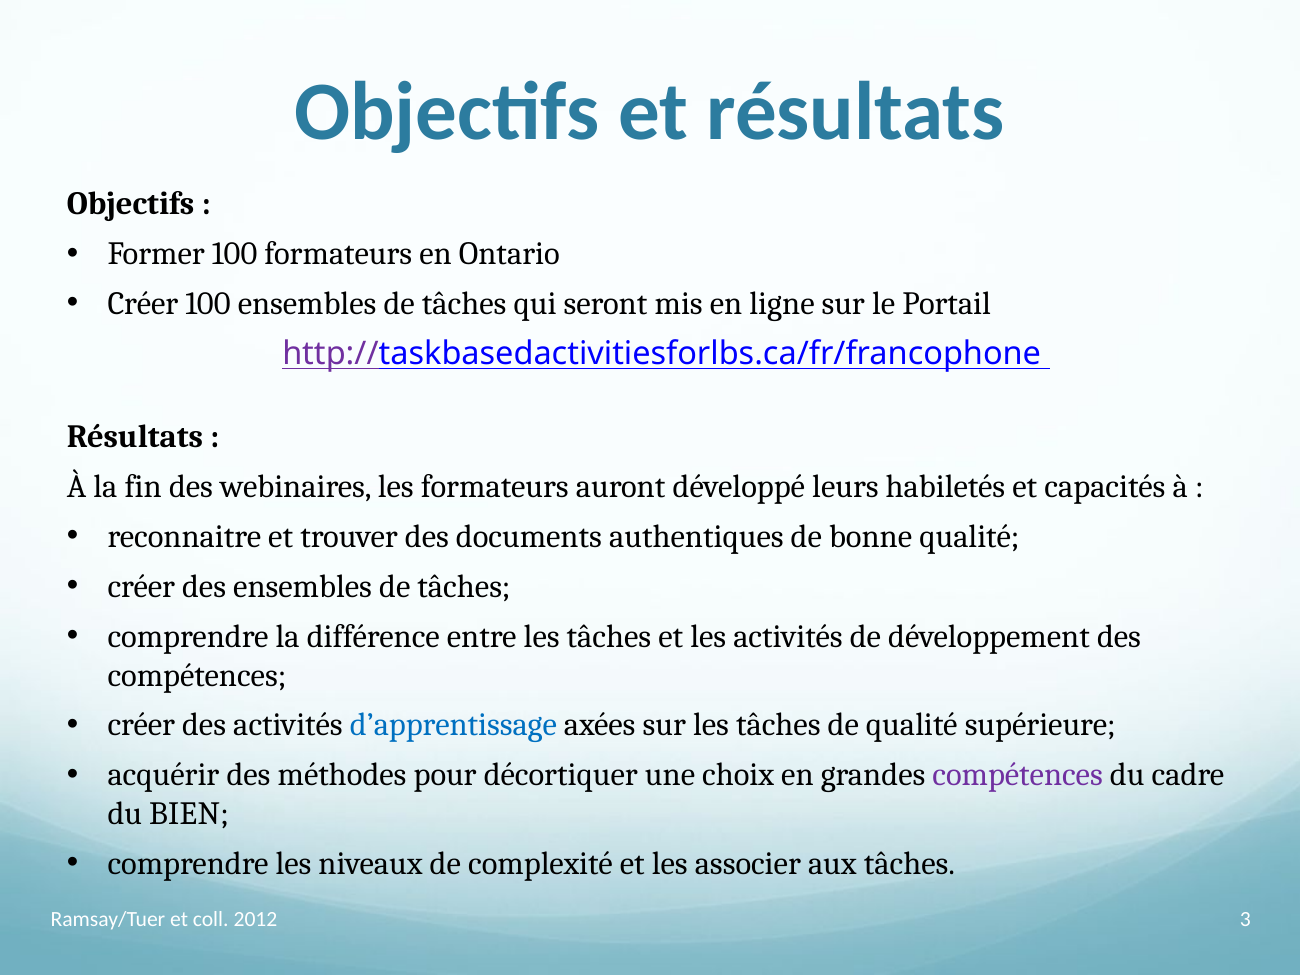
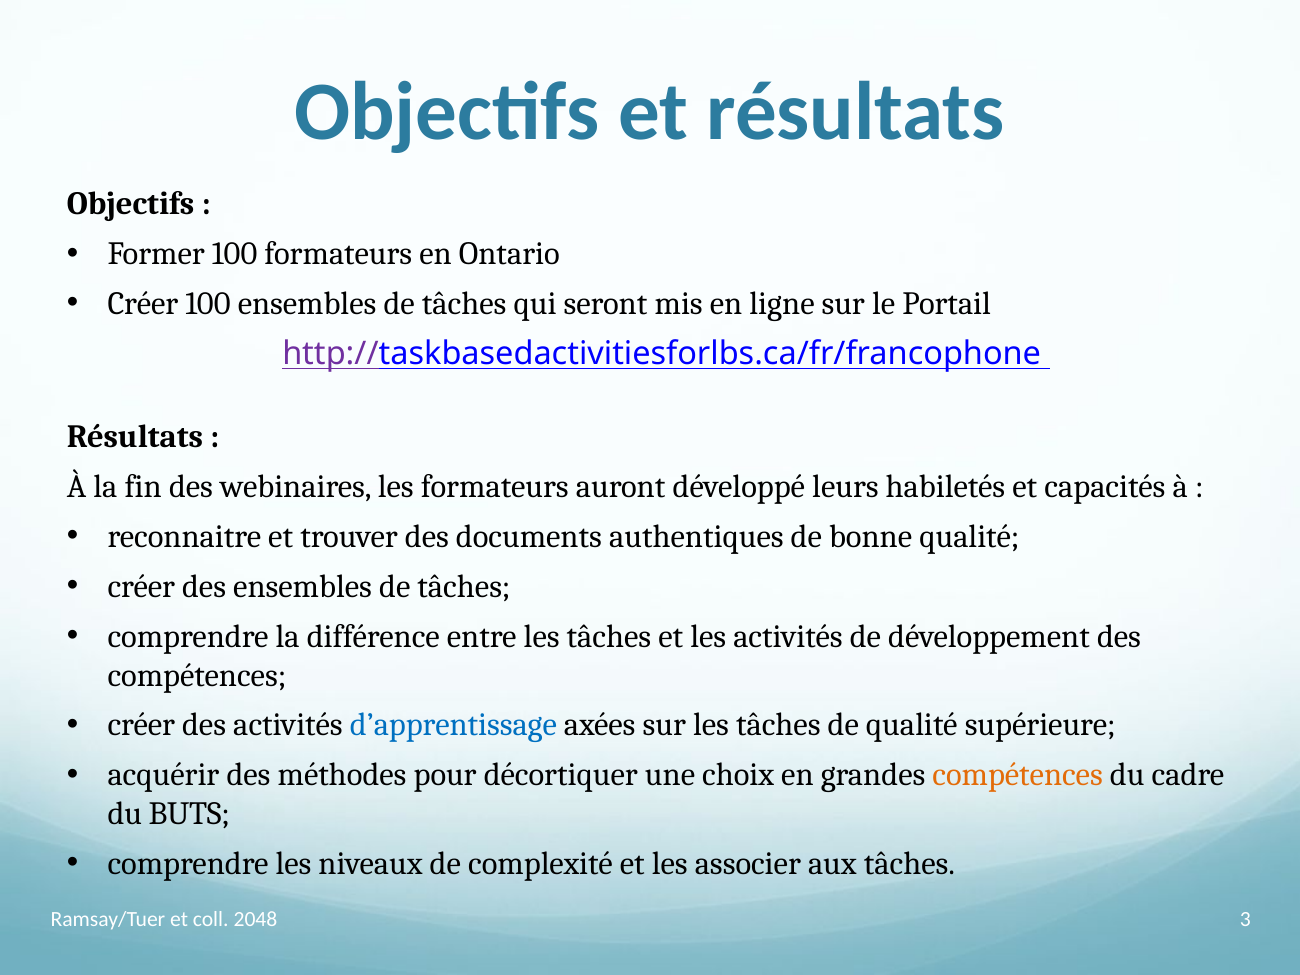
compétences at (1018, 775) colour: purple -> orange
BIEN: BIEN -> BUTS
2012: 2012 -> 2048
